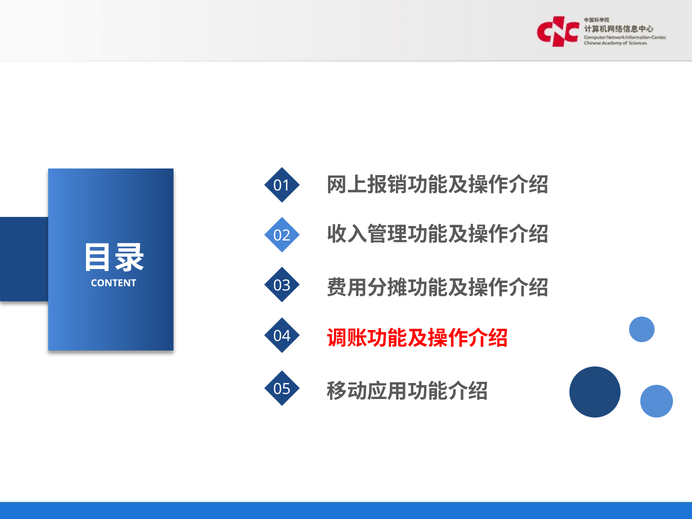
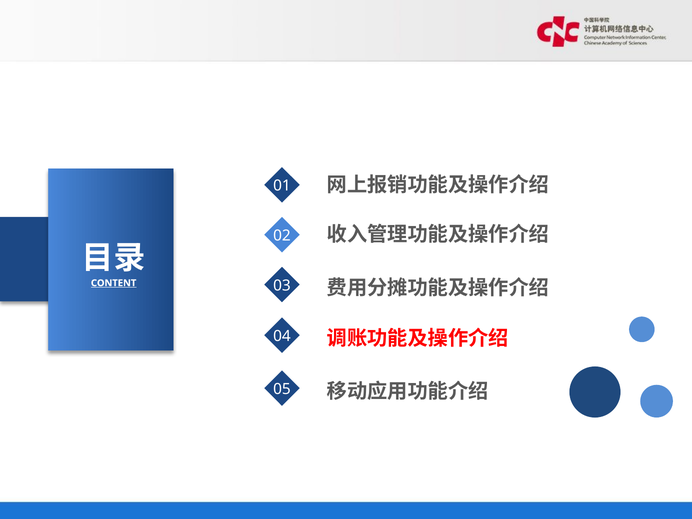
CONTENT underline: none -> present
